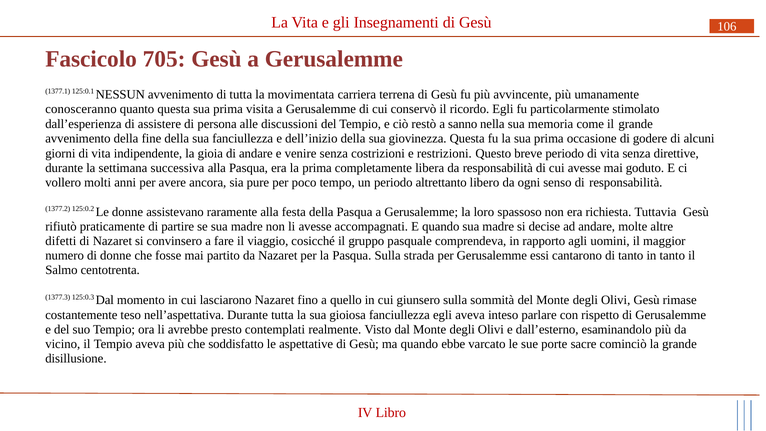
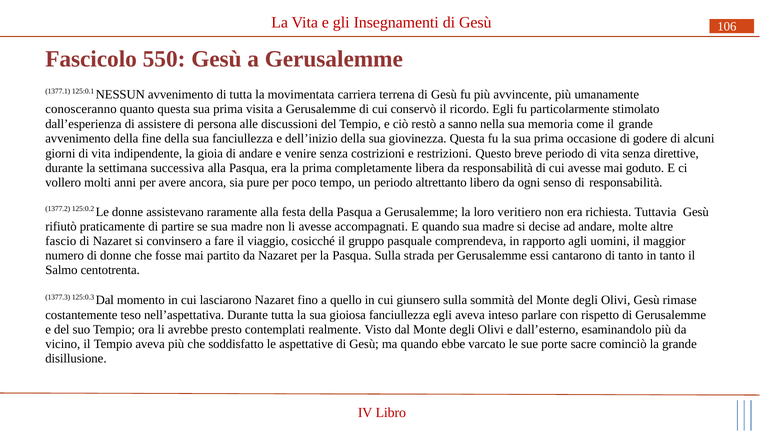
705: 705 -> 550
spassoso: spassoso -> veritiero
difetti: difetti -> fascio
